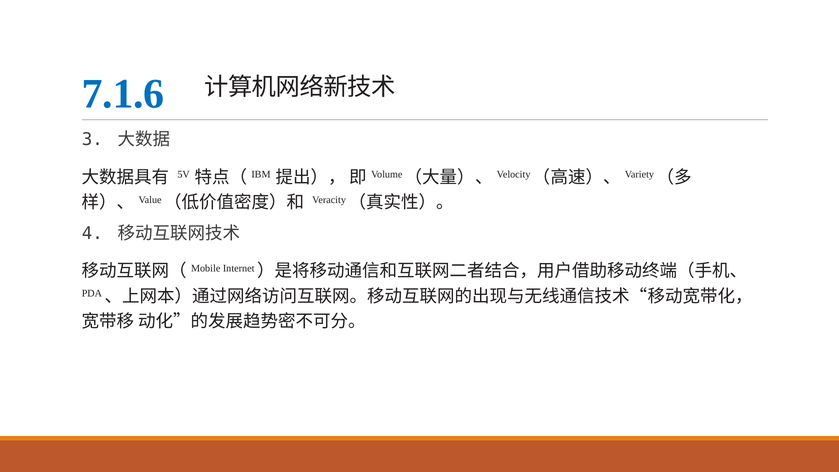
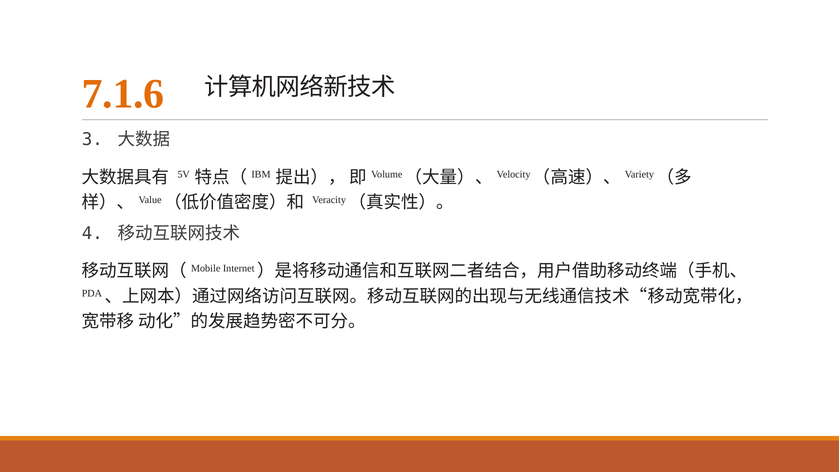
7.1.6 colour: blue -> orange
